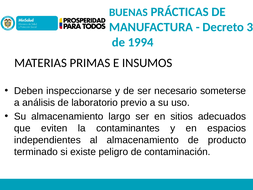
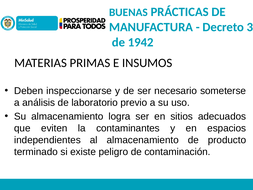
1994: 1994 -> 1942
largo: largo -> logra
